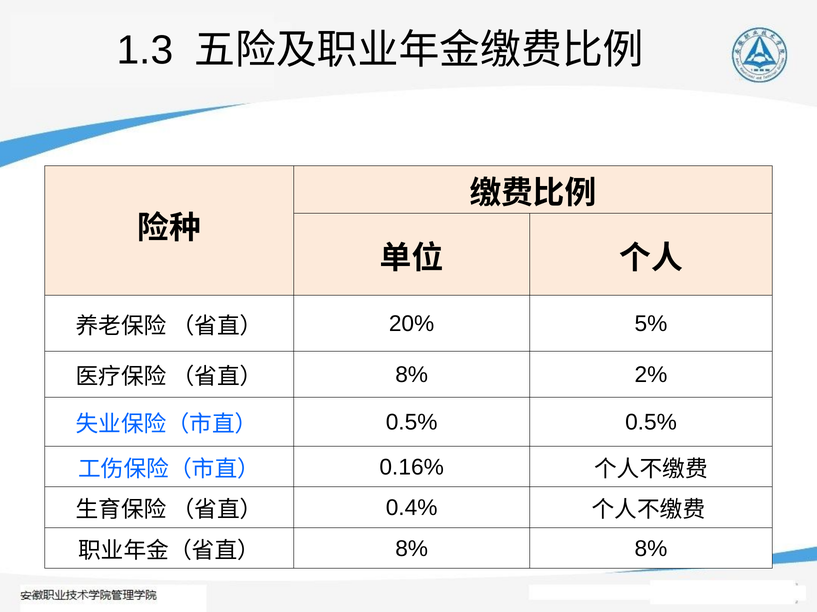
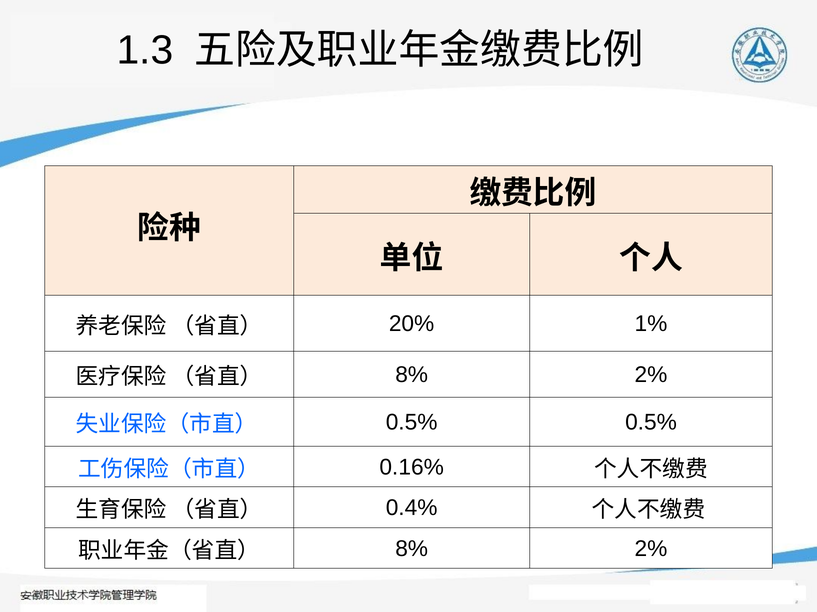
5%: 5% -> 1%
8% at (651, 549): 8% -> 2%
